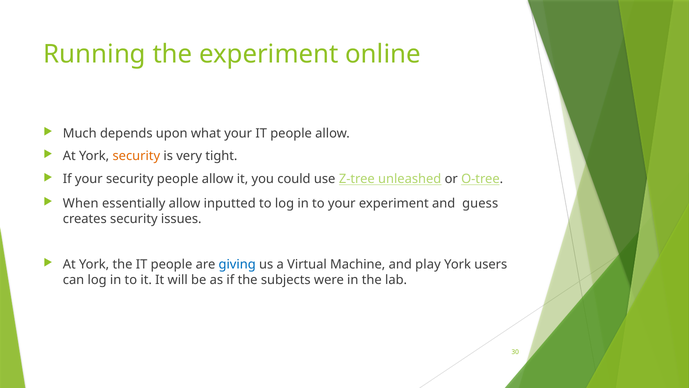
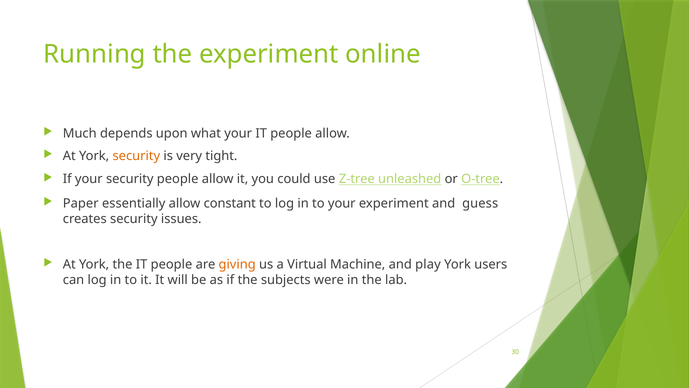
When: When -> Paper
inputted: inputted -> constant
giving colour: blue -> orange
